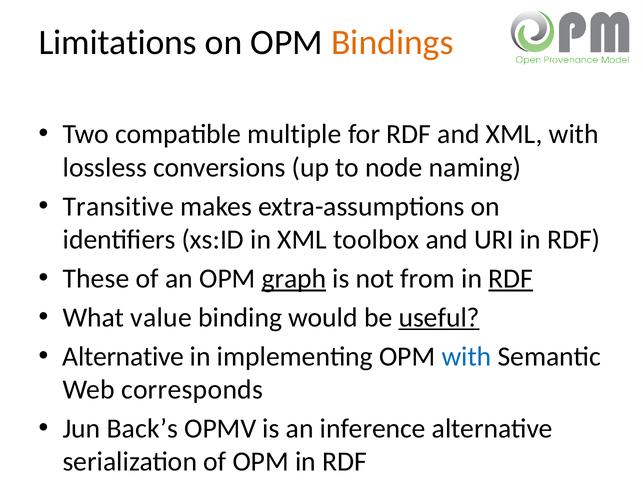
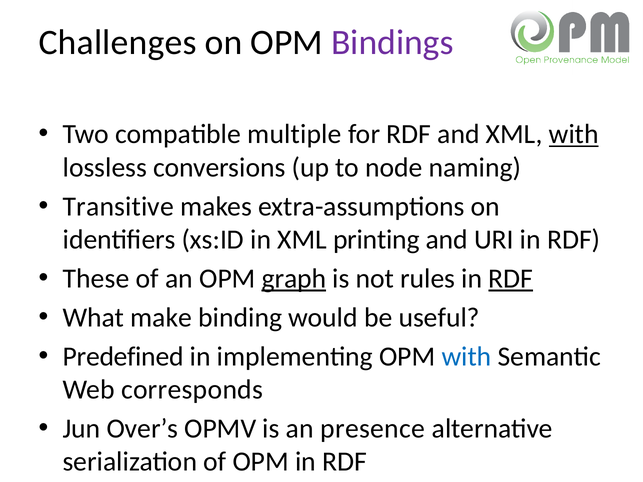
Limitations: Limitations -> Challenges
Bindings colour: orange -> purple
with at (574, 134) underline: none -> present
toolbox: toolbox -> printing
from: from -> rules
value: value -> make
useful underline: present -> none
Alternative at (123, 357): Alternative -> Predefined
Back’s: Back’s -> Over’s
inference: inference -> presence
